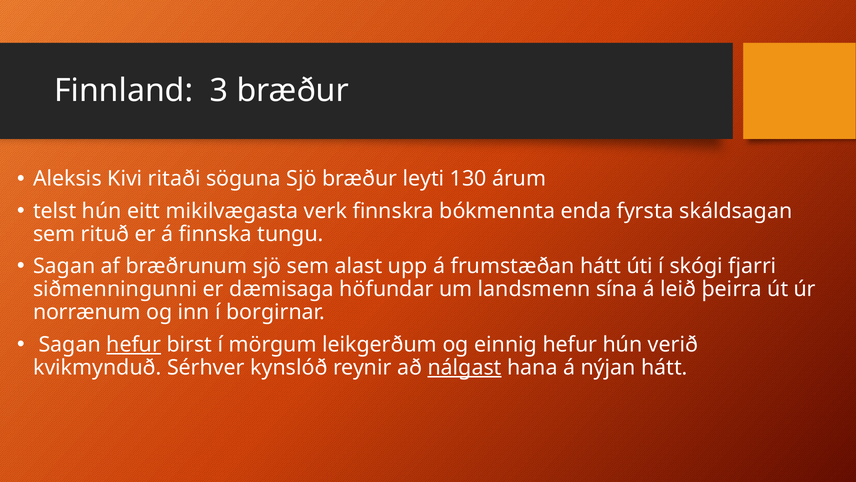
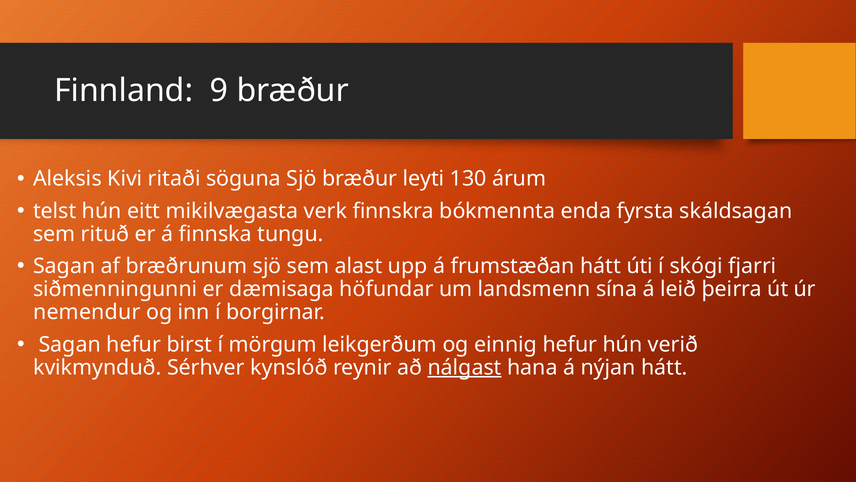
3: 3 -> 9
norrænum: norrænum -> nemendur
hefur at (134, 344) underline: present -> none
